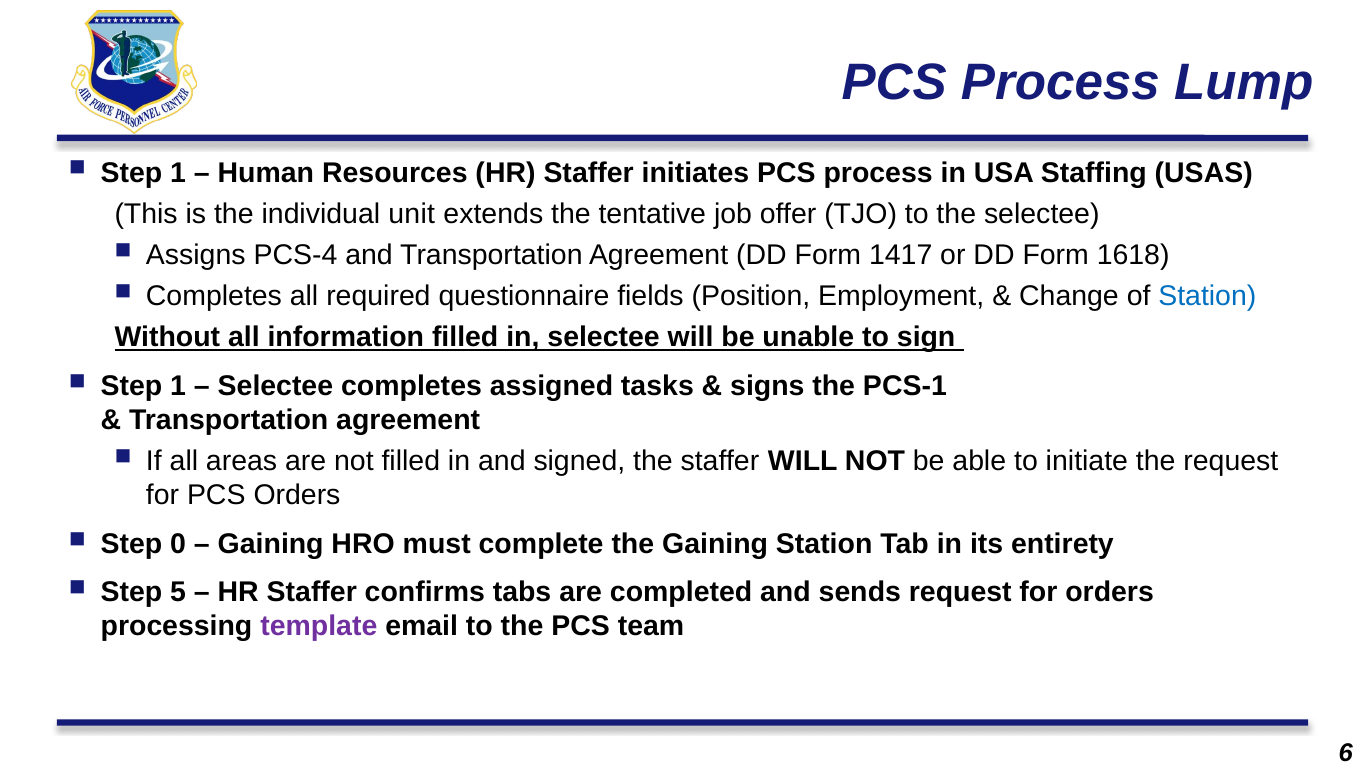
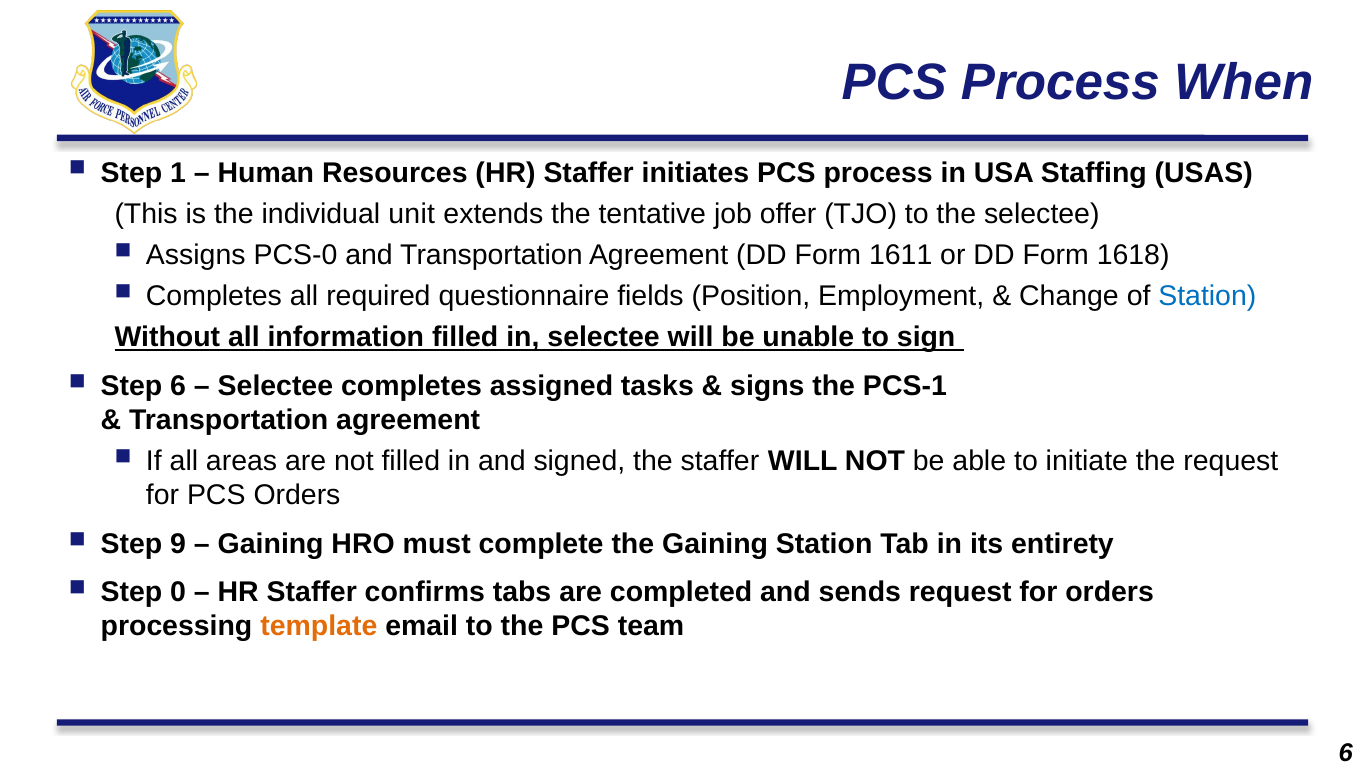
Lump: Lump -> When
PCS-4: PCS-4 -> PCS-0
1417: 1417 -> 1611
1 at (178, 386): 1 -> 6
0: 0 -> 9
5: 5 -> 0
template colour: purple -> orange
